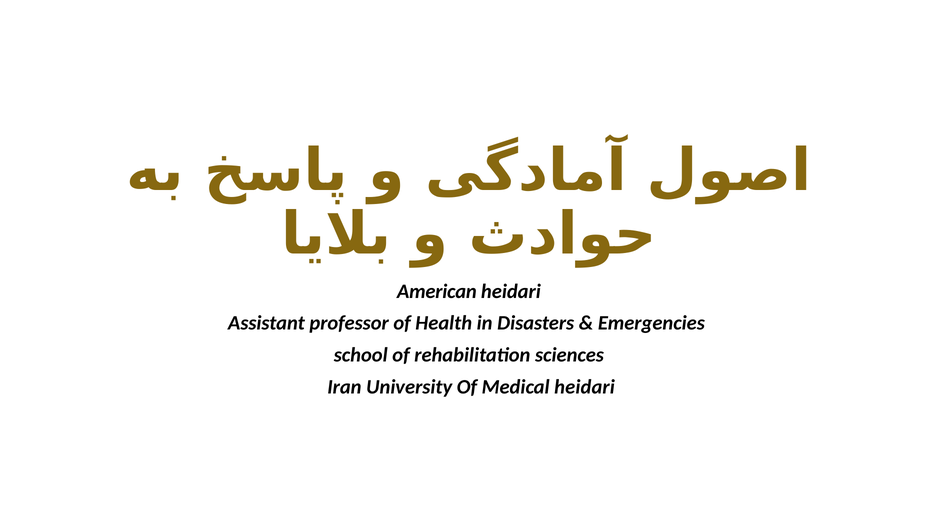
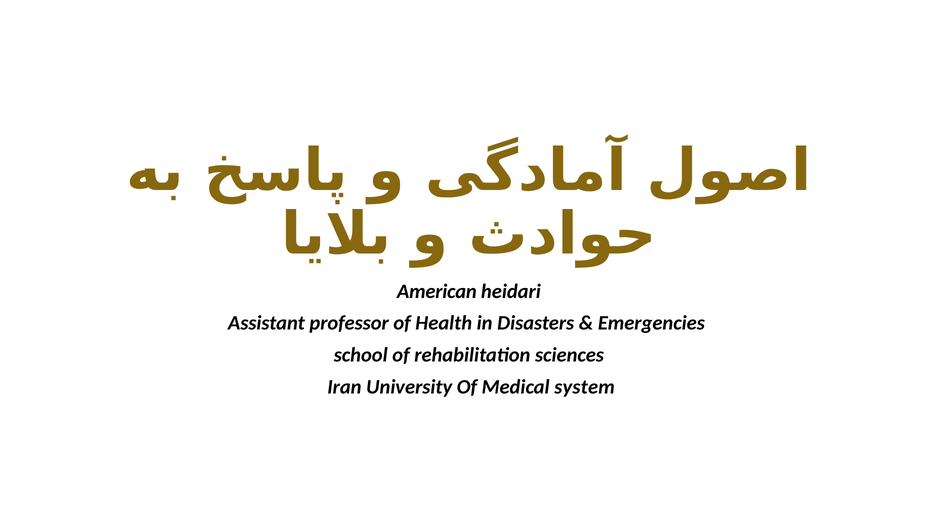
Medical heidari: heidari -> system
